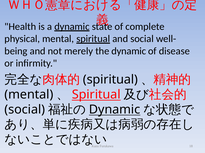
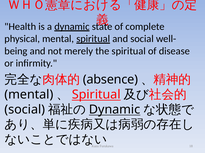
the dynamic: dynamic -> spiritual
spiritual at (110, 80): spiritual -> absence
